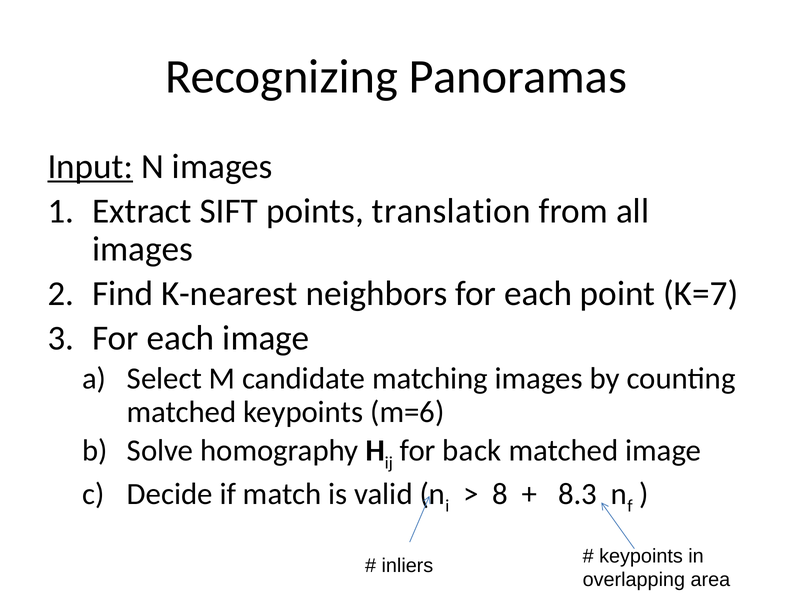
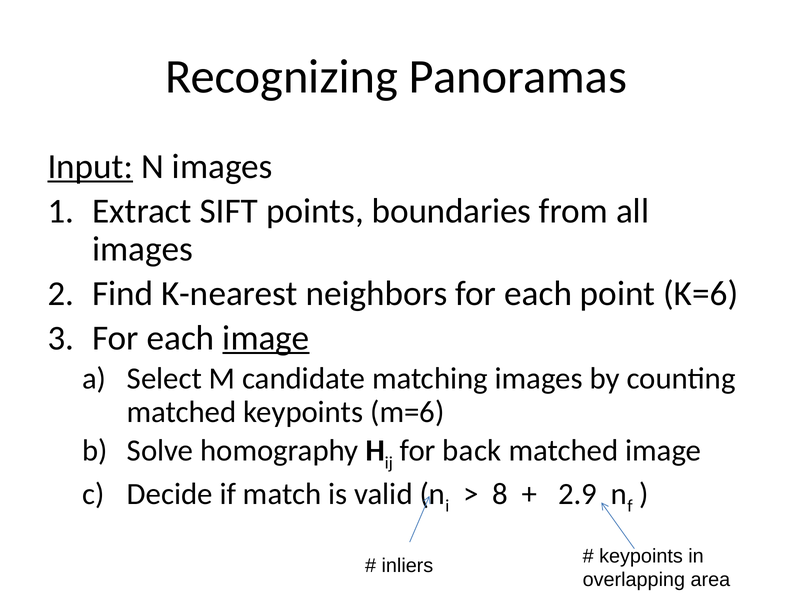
translation: translation -> boundaries
K=7: K=7 -> K=6
image at (266, 338) underline: none -> present
8.3: 8.3 -> 2.9
